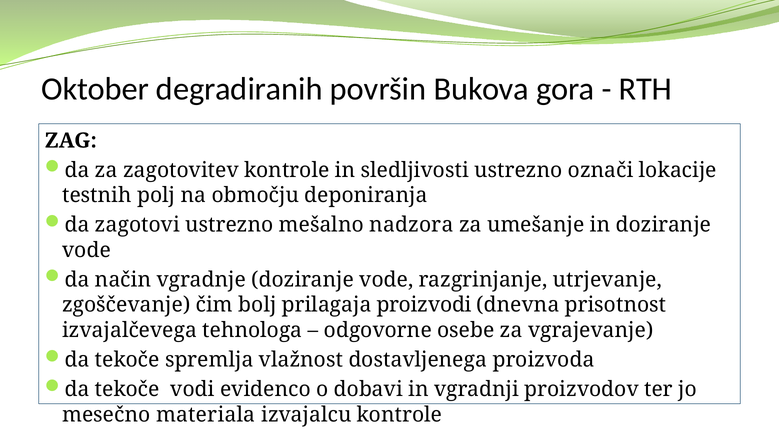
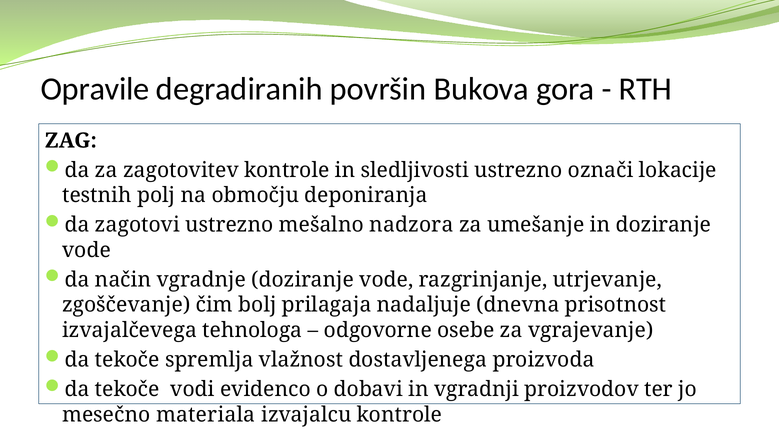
Oktober: Oktober -> Opravile
proizvodi: proizvodi -> nadaljuje
